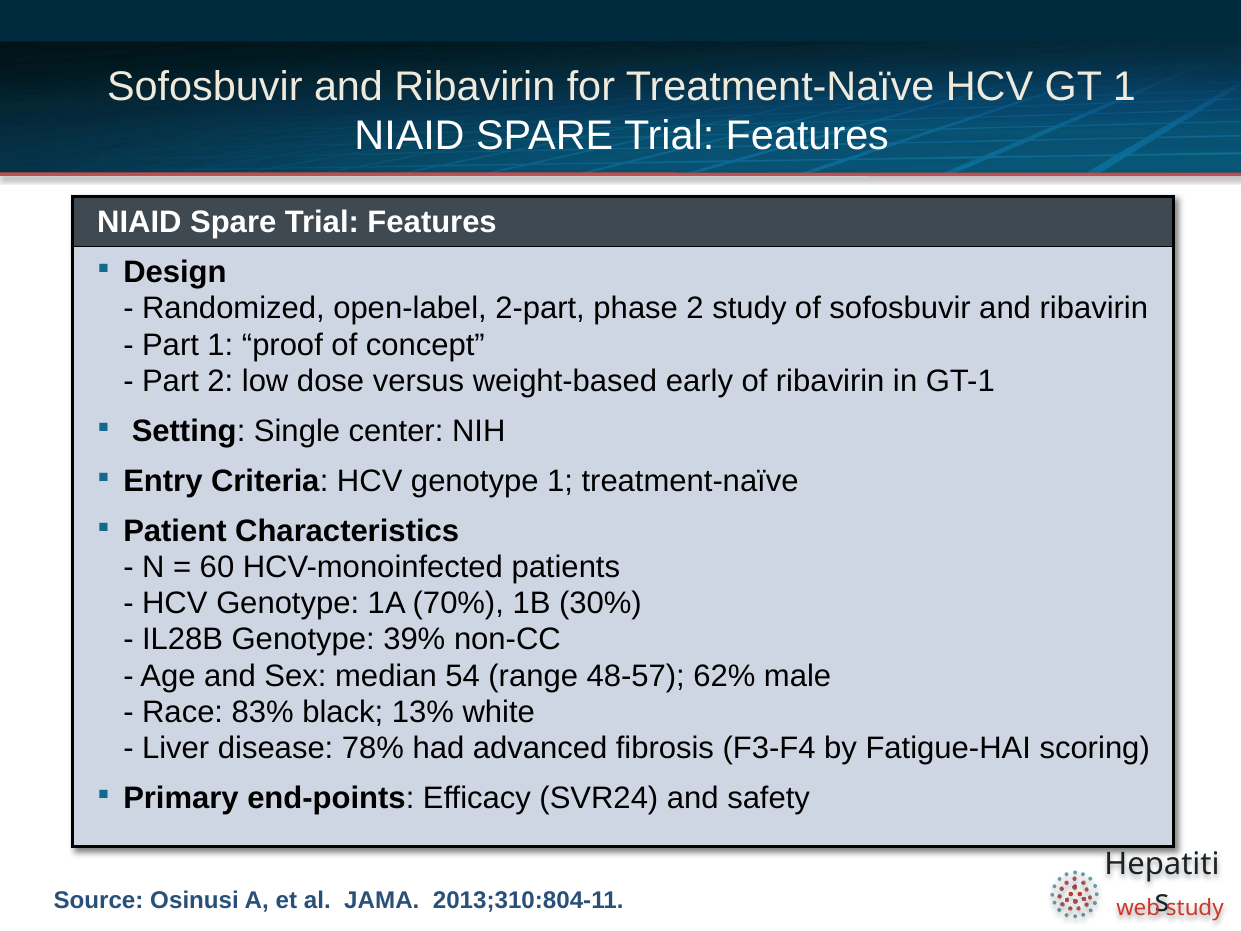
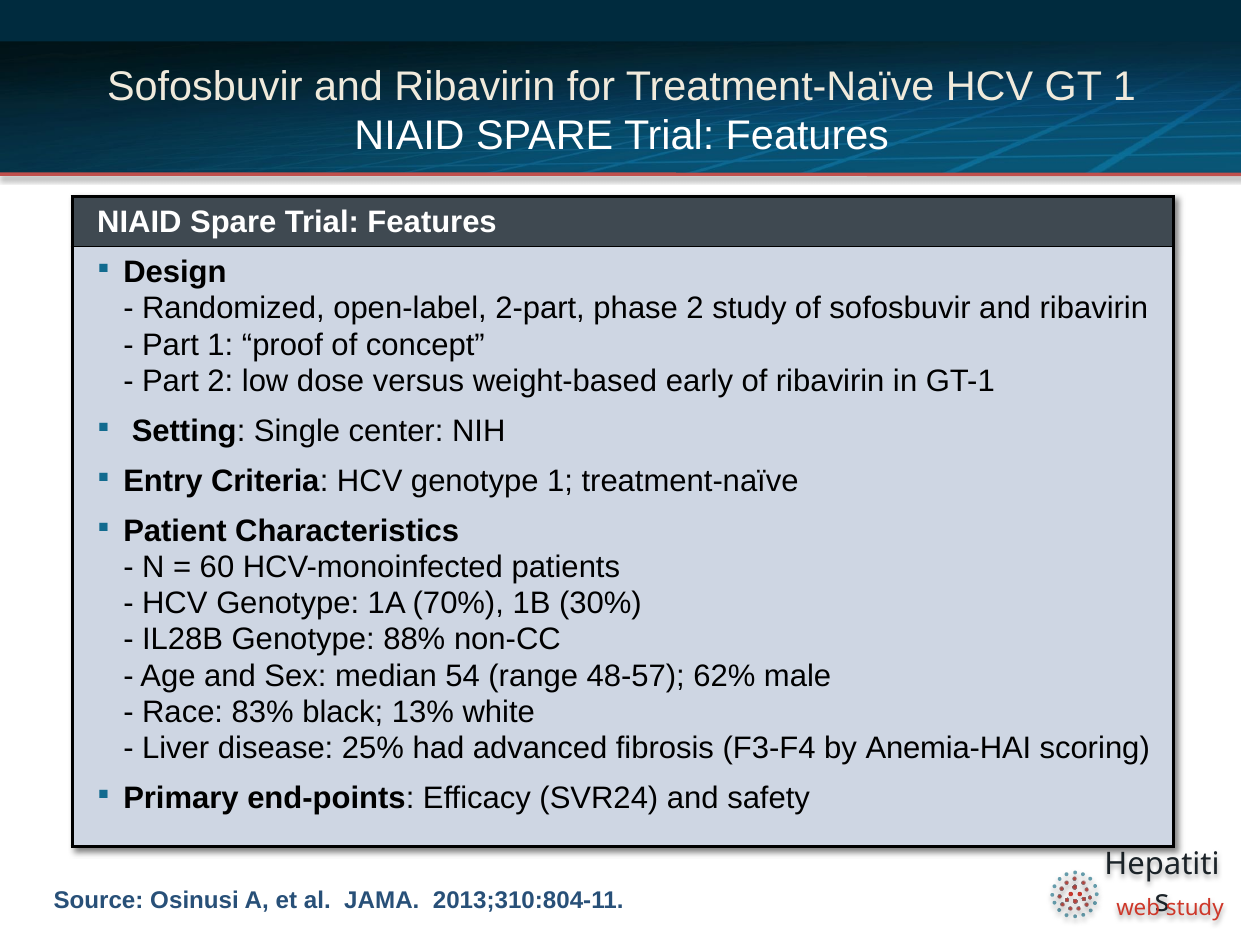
39%: 39% -> 88%
78%: 78% -> 25%
Fatigue-HAI: Fatigue-HAI -> Anemia-HAI
